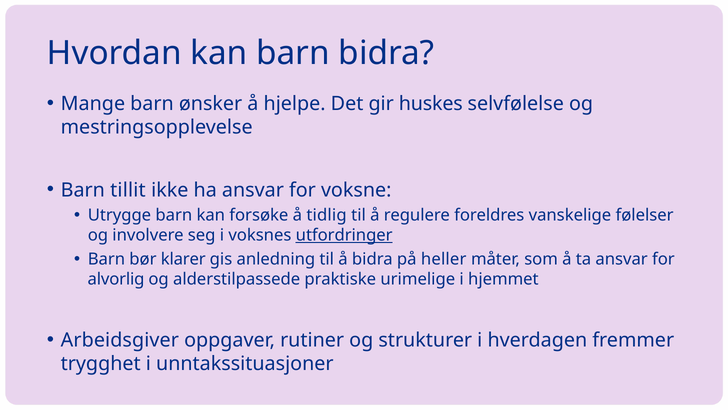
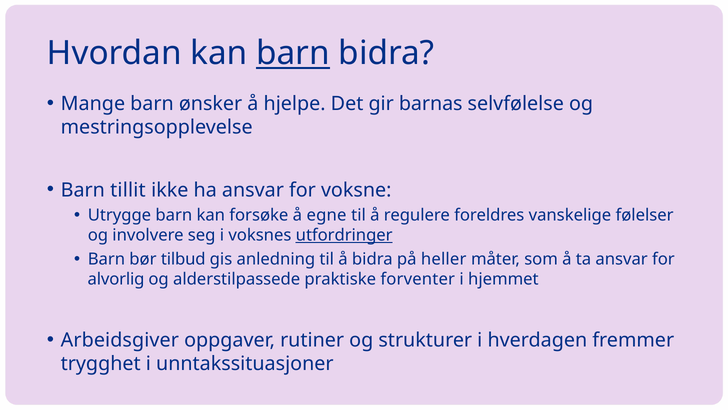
barn at (293, 53) underline: none -> present
huskes: huskes -> barnas
tidlig: tidlig -> egne
klarer: klarer -> tilbud
urimelige: urimelige -> forventer
